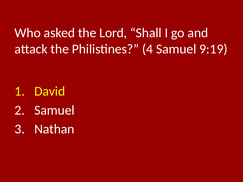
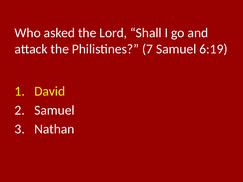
4: 4 -> 7
9:19: 9:19 -> 6:19
